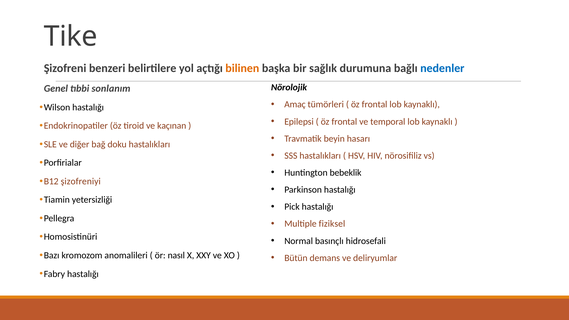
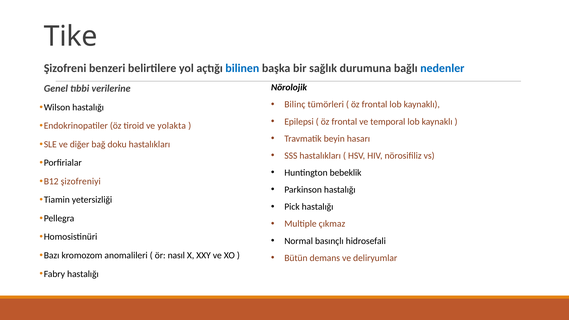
bilinen colour: orange -> blue
sonlanım: sonlanım -> verilerine
Amaç: Amaç -> Bilinç
kaçınan: kaçınan -> yolakta
fiziksel: fiziksel -> çıkmaz
